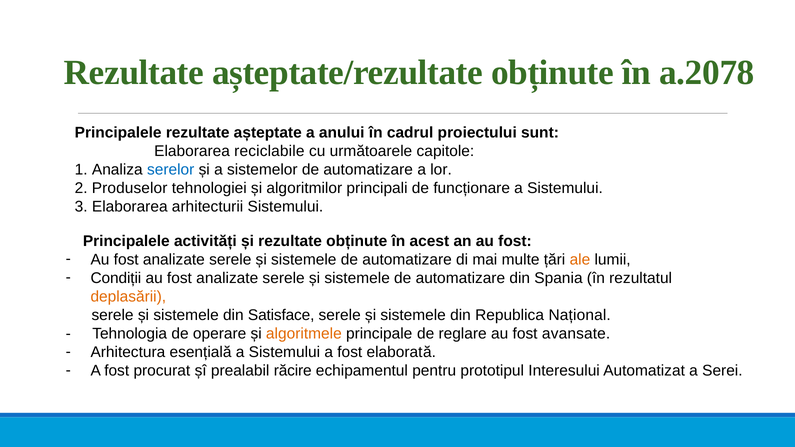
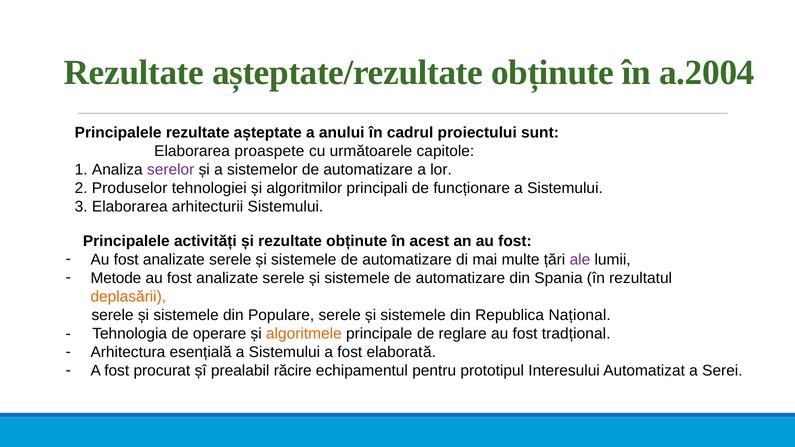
a.2078: a.2078 -> a.2004
reciclabile: reciclabile -> proaspete
serelor colour: blue -> purple
ale colour: orange -> purple
Condiții: Condiții -> Metode
Satisface: Satisface -> Populare
avansate: avansate -> tradțional
